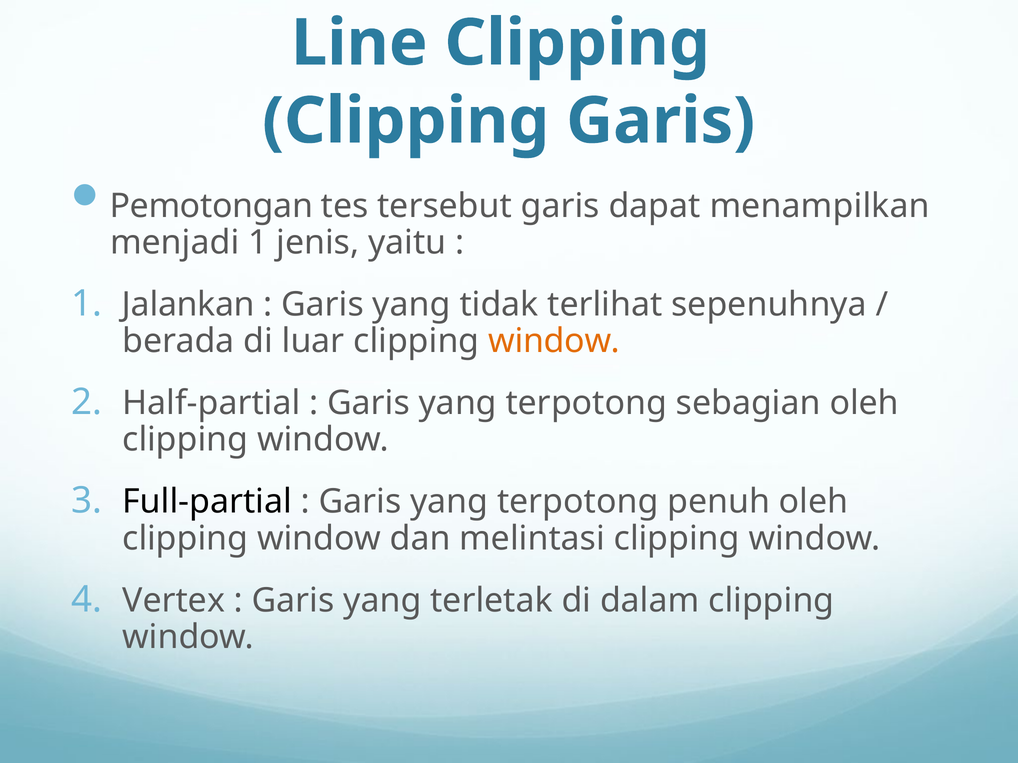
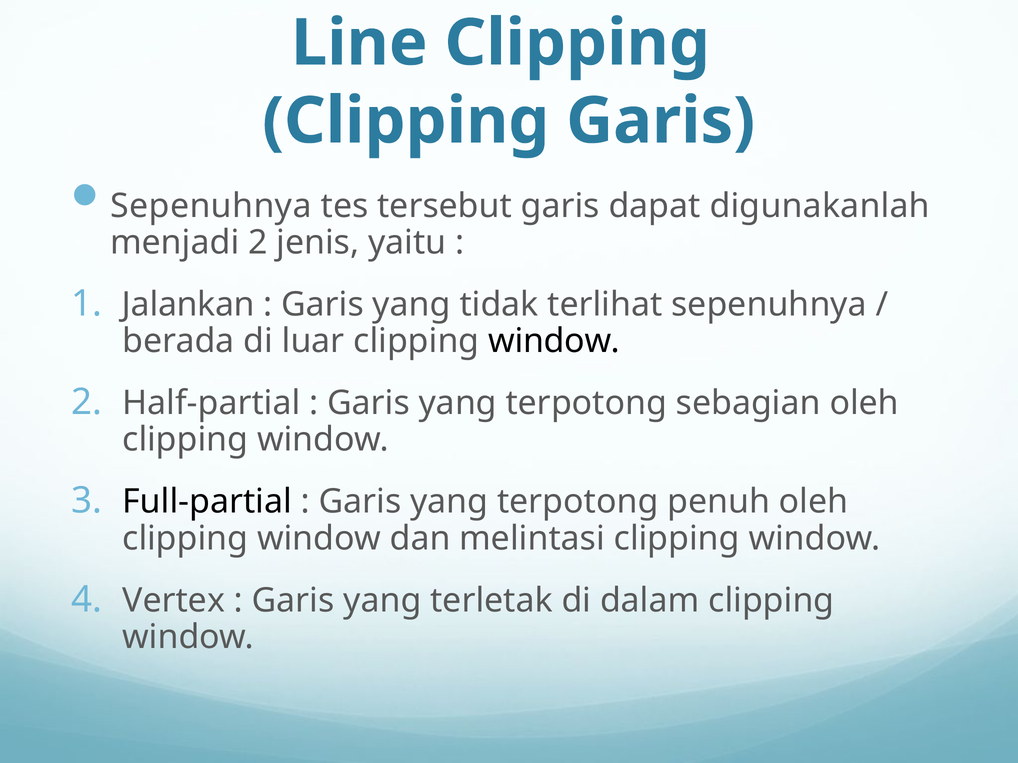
Pemotongan at (211, 206): Pemotongan -> Sepenuhnya
menampilkan: menampilkan -> digunakanlah
menjadi 1: 1 -> 2
window at (554, 341) colour: orange -> black
